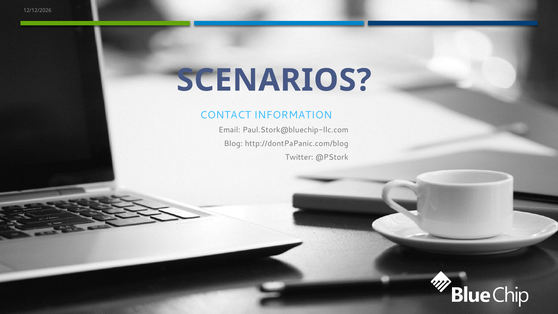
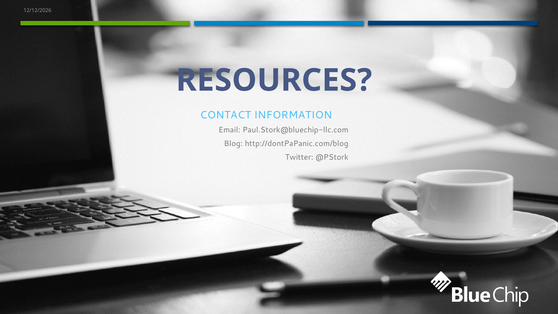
SCENARIOS: SCENARIOS -> RESOURCES
